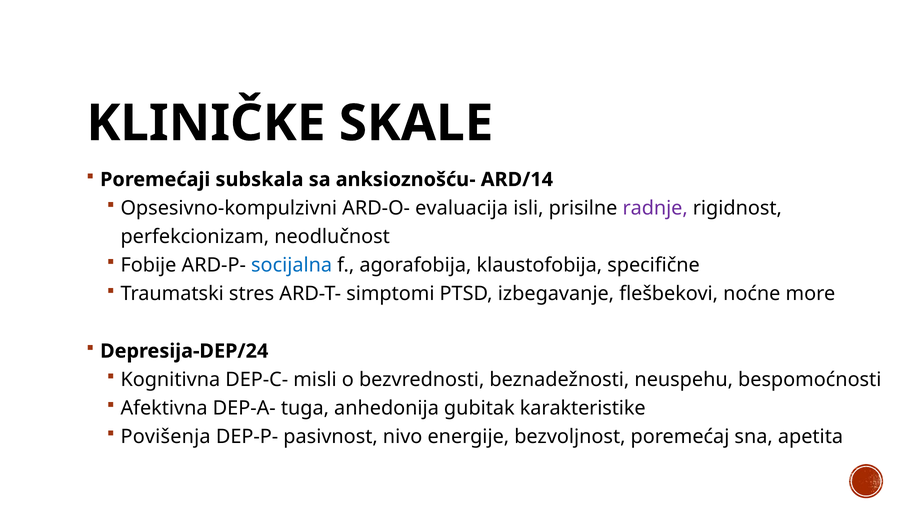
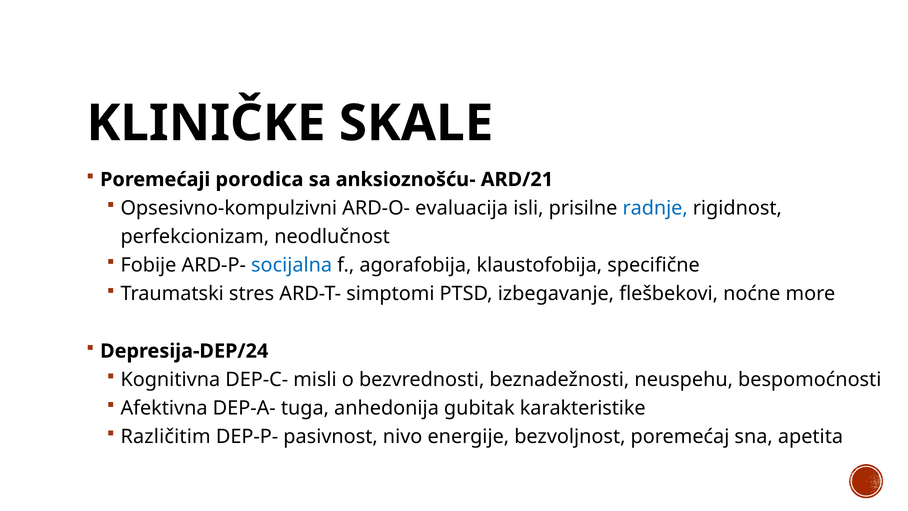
subskala: subskala -> porodica
ARD/14: ARD/14 -> ARD/21
radnje colour: purple -> blue
Povišenja: Povišenja -> Različitim
